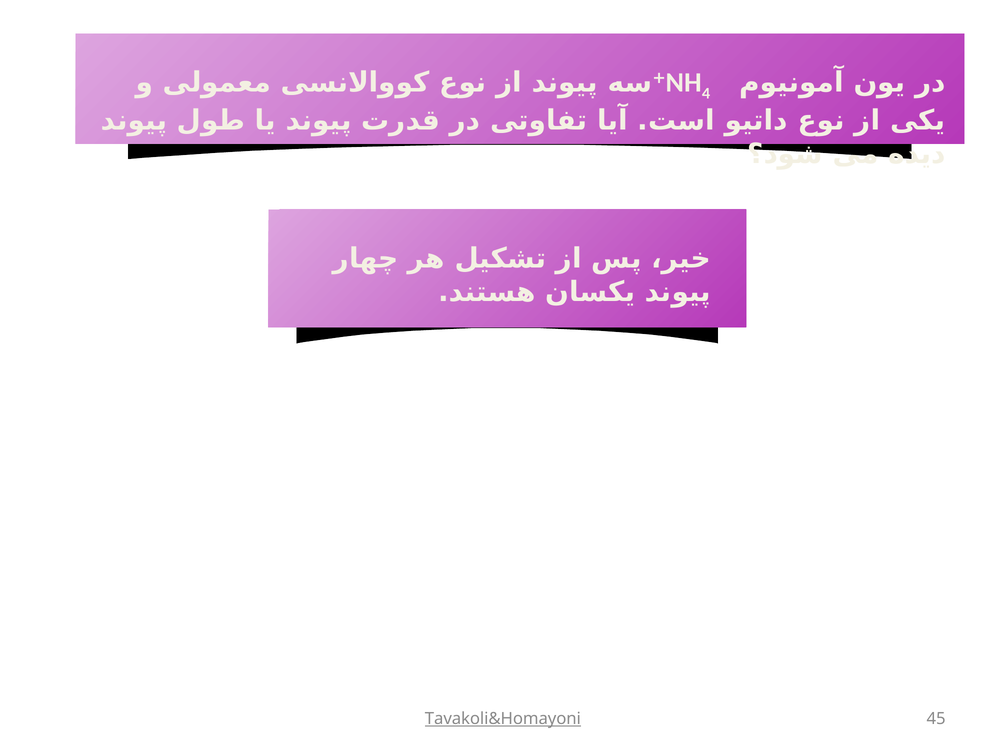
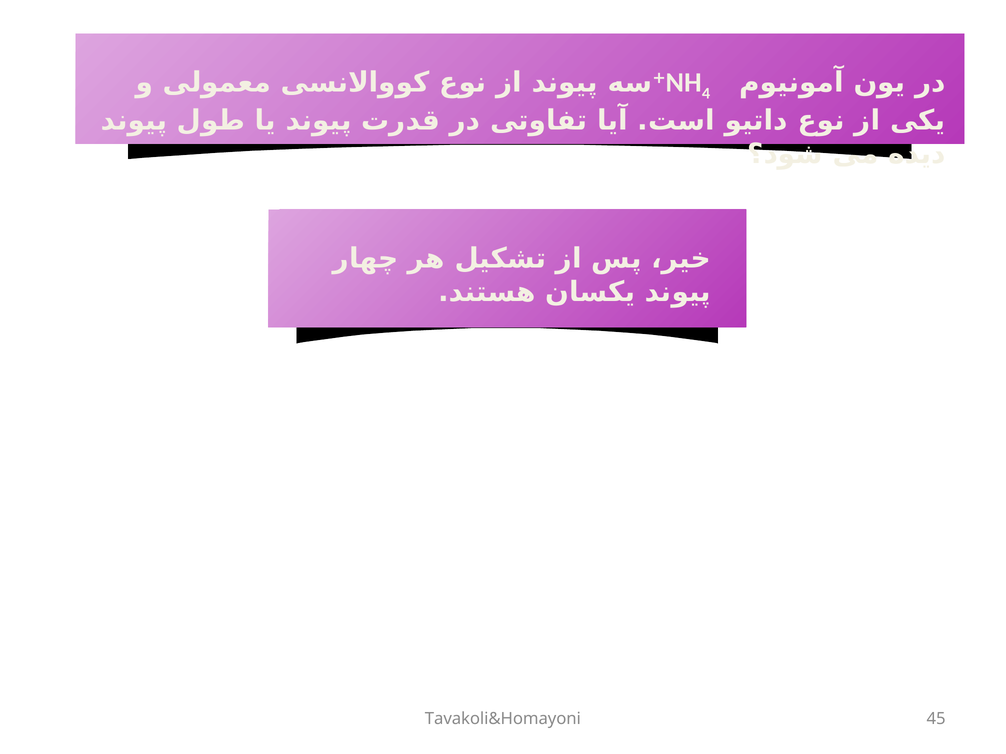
Tavakoli&Homayoni underline: present -> none
